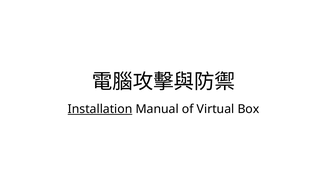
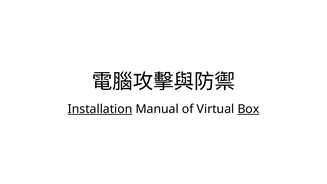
Box underline: none -> present
